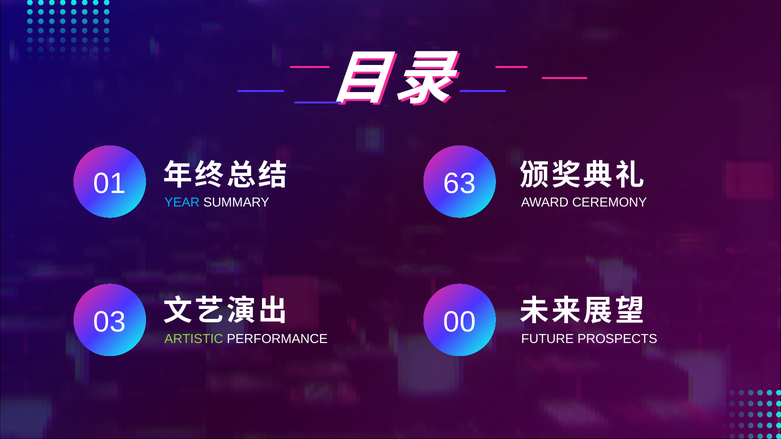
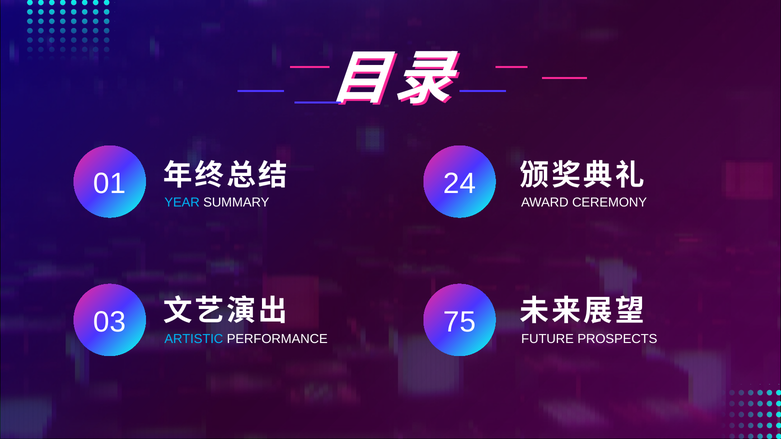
63: 63 -> 24
00: 00 -> 75
ARTISTIC colour: light green -> light blue
